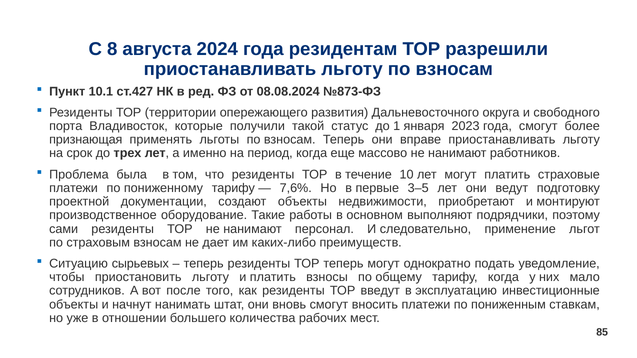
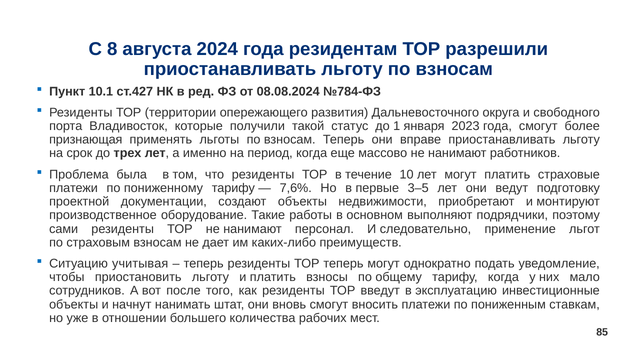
№873-ФЗ: №873-ФЗ -> №784-ФЗ
сырьевых: сырьевых -> учитывая
